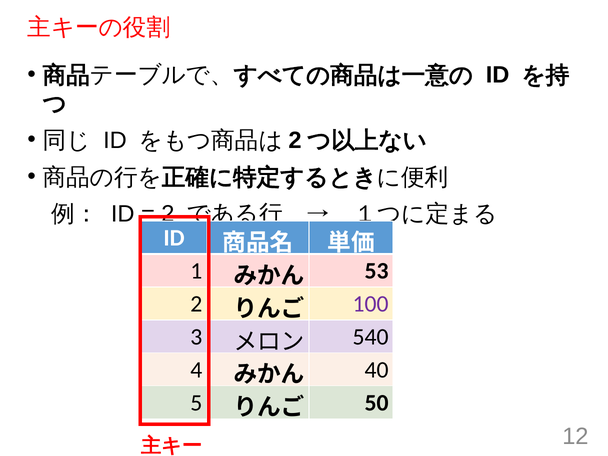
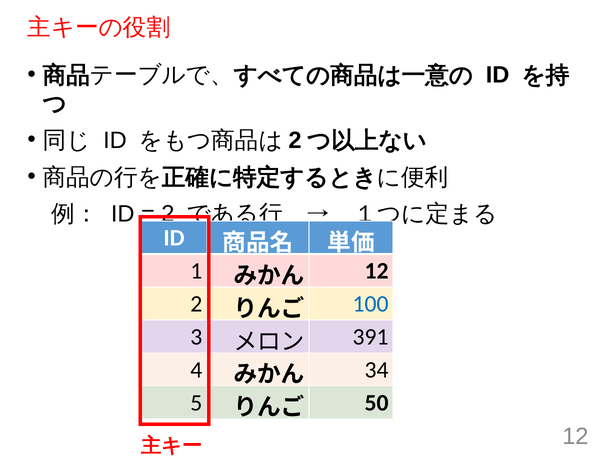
53 at (377, 271): 53 -> 12
100 colour: purple -> blue
540: 540 -> 391
40: 40 -> 34
